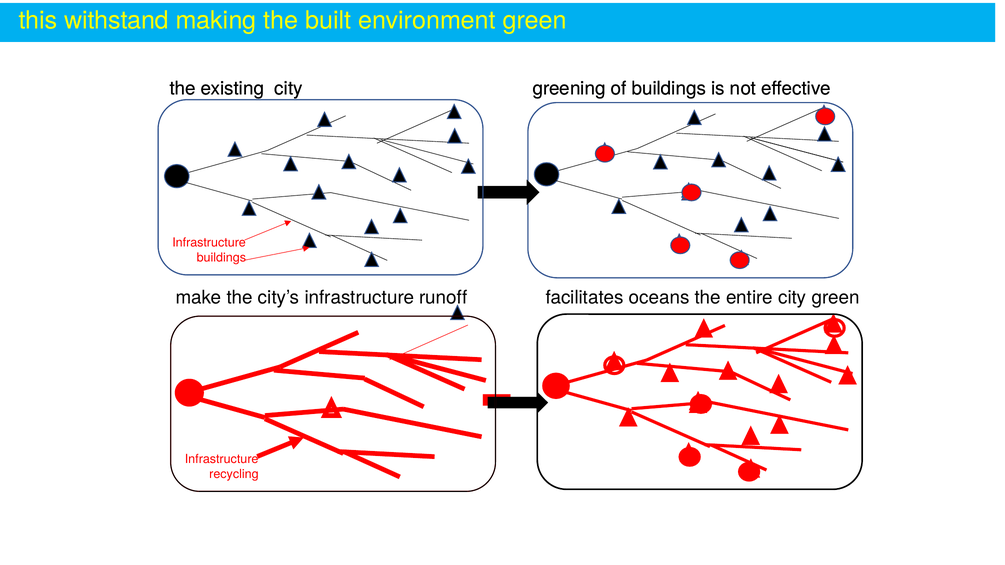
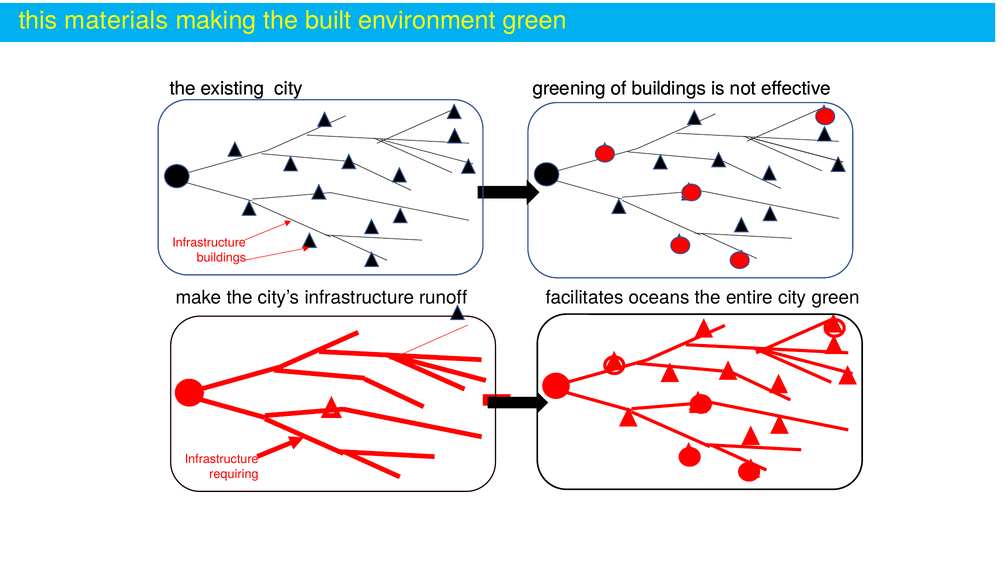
withstand: withstand -> materials
recycling: recycling -> requiring
